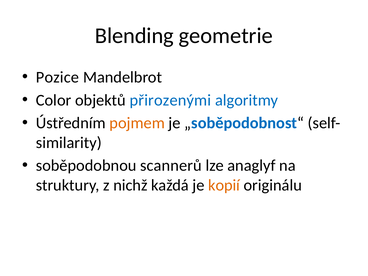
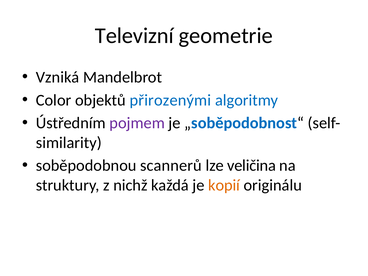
Blending: Blending -> Televizní
Pozice: Pozice -> Vzniká
pojmem colour: orange -> purple
anaglyf: anaglyf -> veličina
